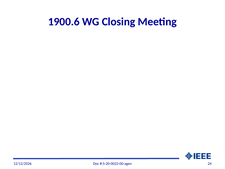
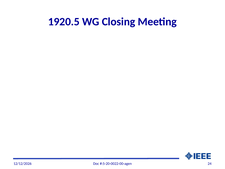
1900.6: 1900.6 -> 1920.5
